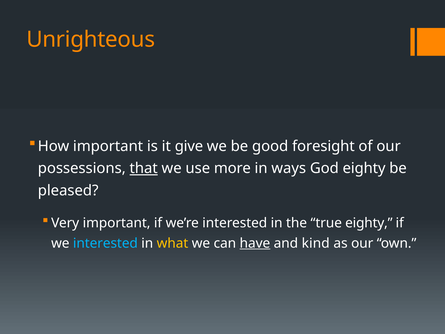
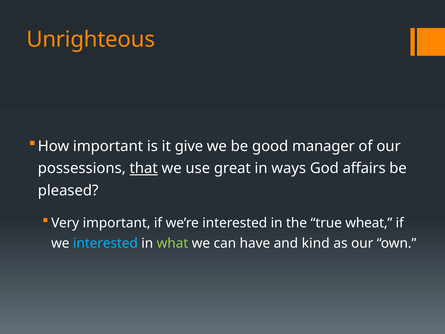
foresight: foresight -> manager
more: more -> great
God eighty: eighty -> affairs
true eighty: eighty -> wheat
what colour: yellow -> light green
have underline: present -> none
